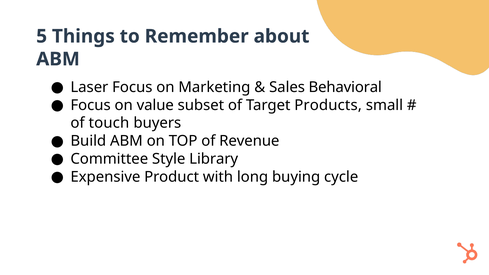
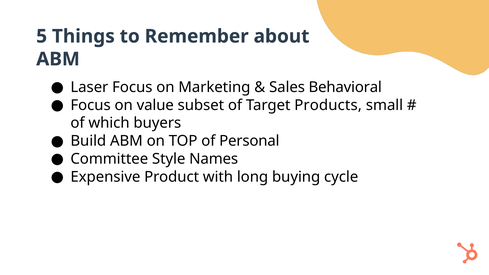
touch: touch -> which
Revenue: Revenue -> Personal
Library: Library -> Names
